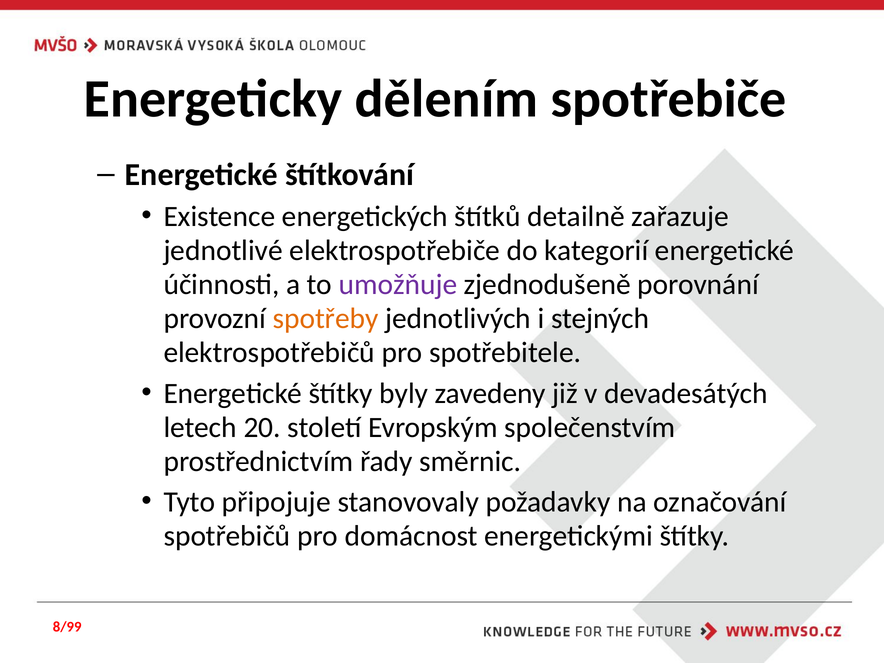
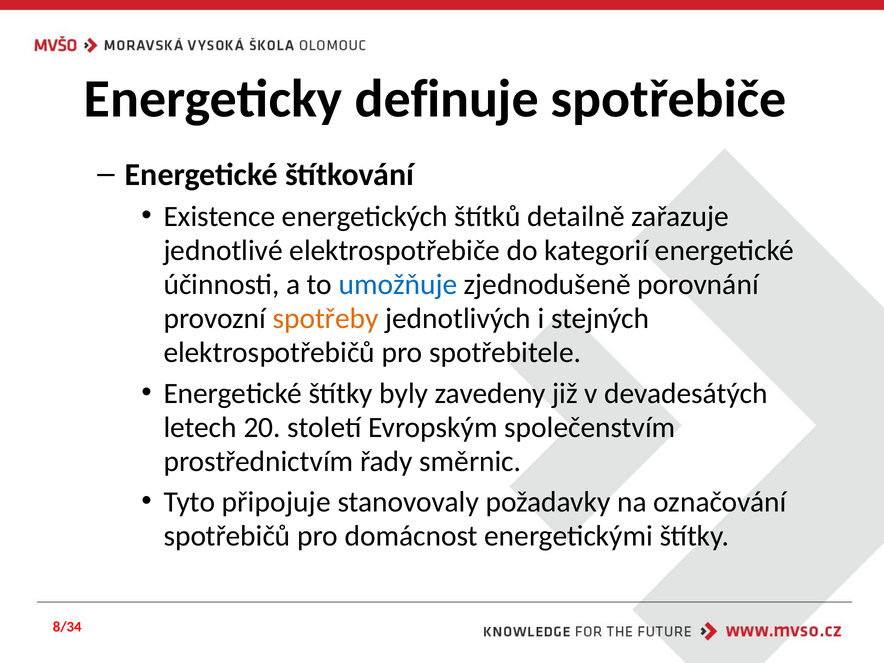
dělením: dělením -> definuje
umožňuje colour: purple -> blue
8/99: 8/99 -> 8/34
